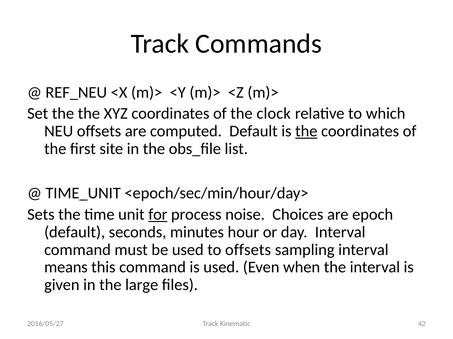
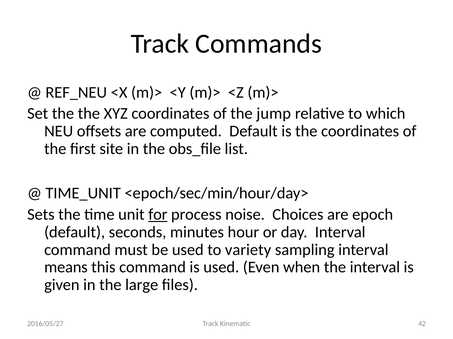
clock: clock -> jump
the at (306, 131) underline: present -> none
to offsets: offsets -> variety
